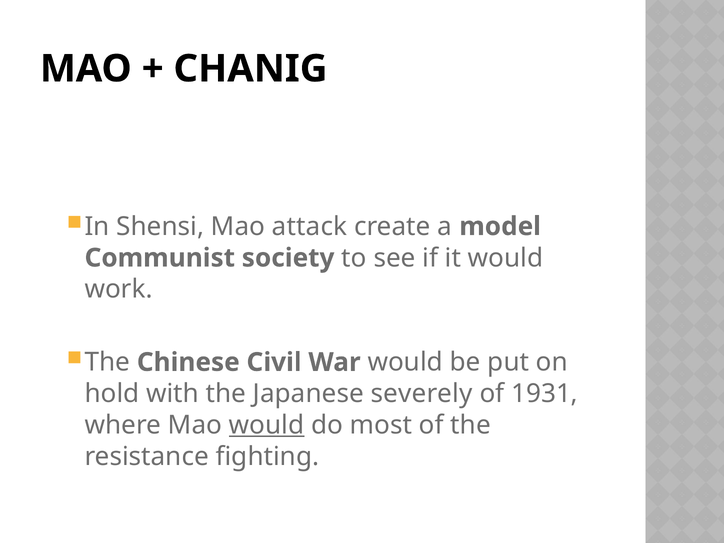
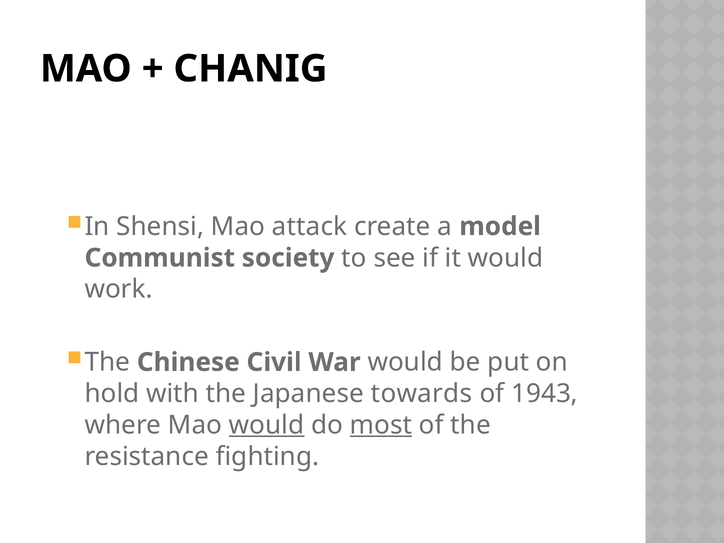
severely: severely -> towards
1931: 1931 -> 1943
most underline: none -> present
